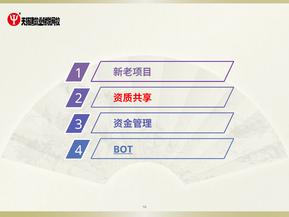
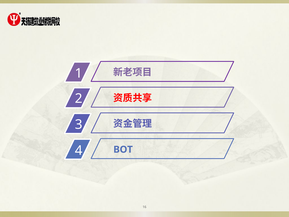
BOT underline: present -> none
